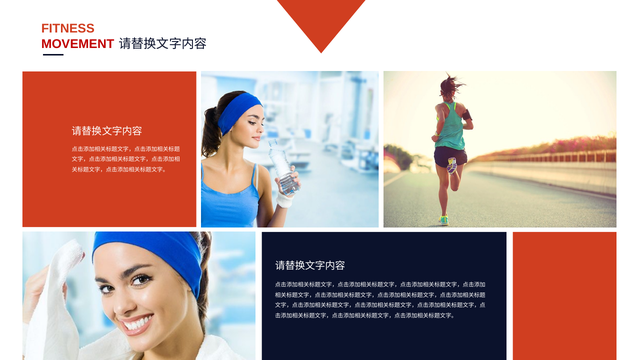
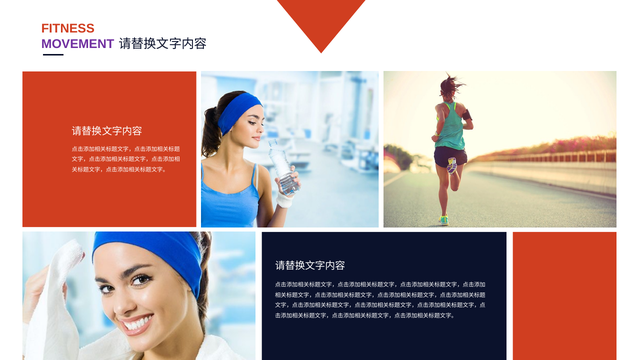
MOVEMENT colour: red -> purple
